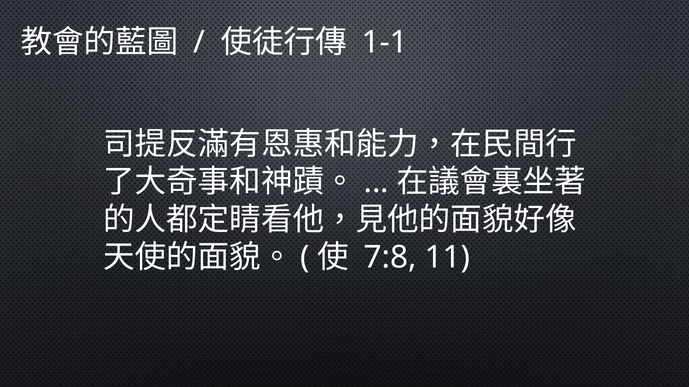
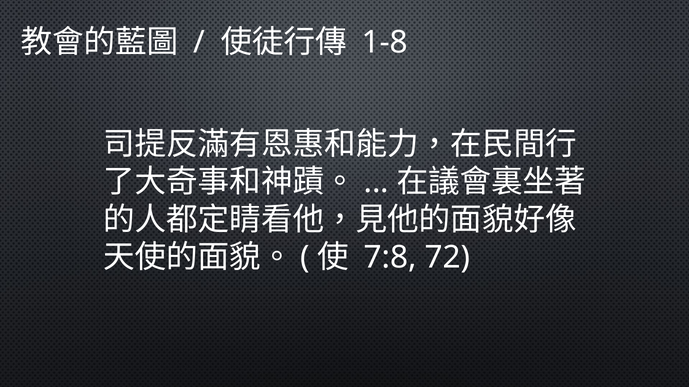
1-1: 1-1 -> 1-8
11: 11 -> 72
